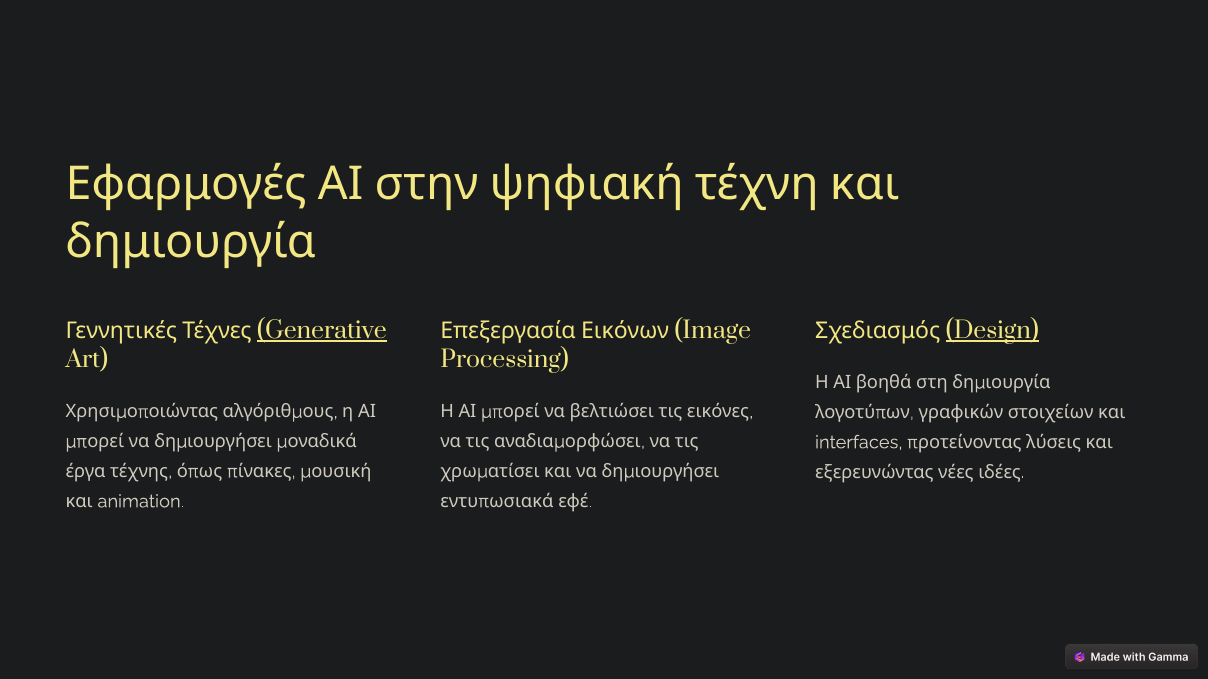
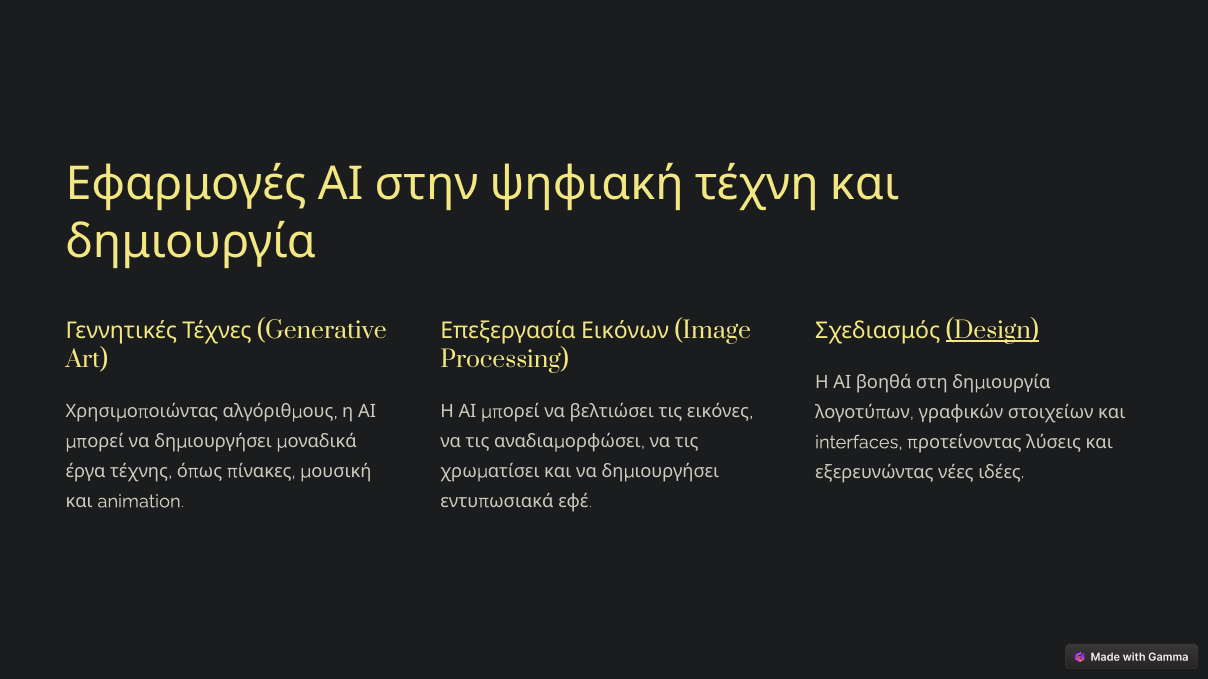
Generative underline: present -> none
